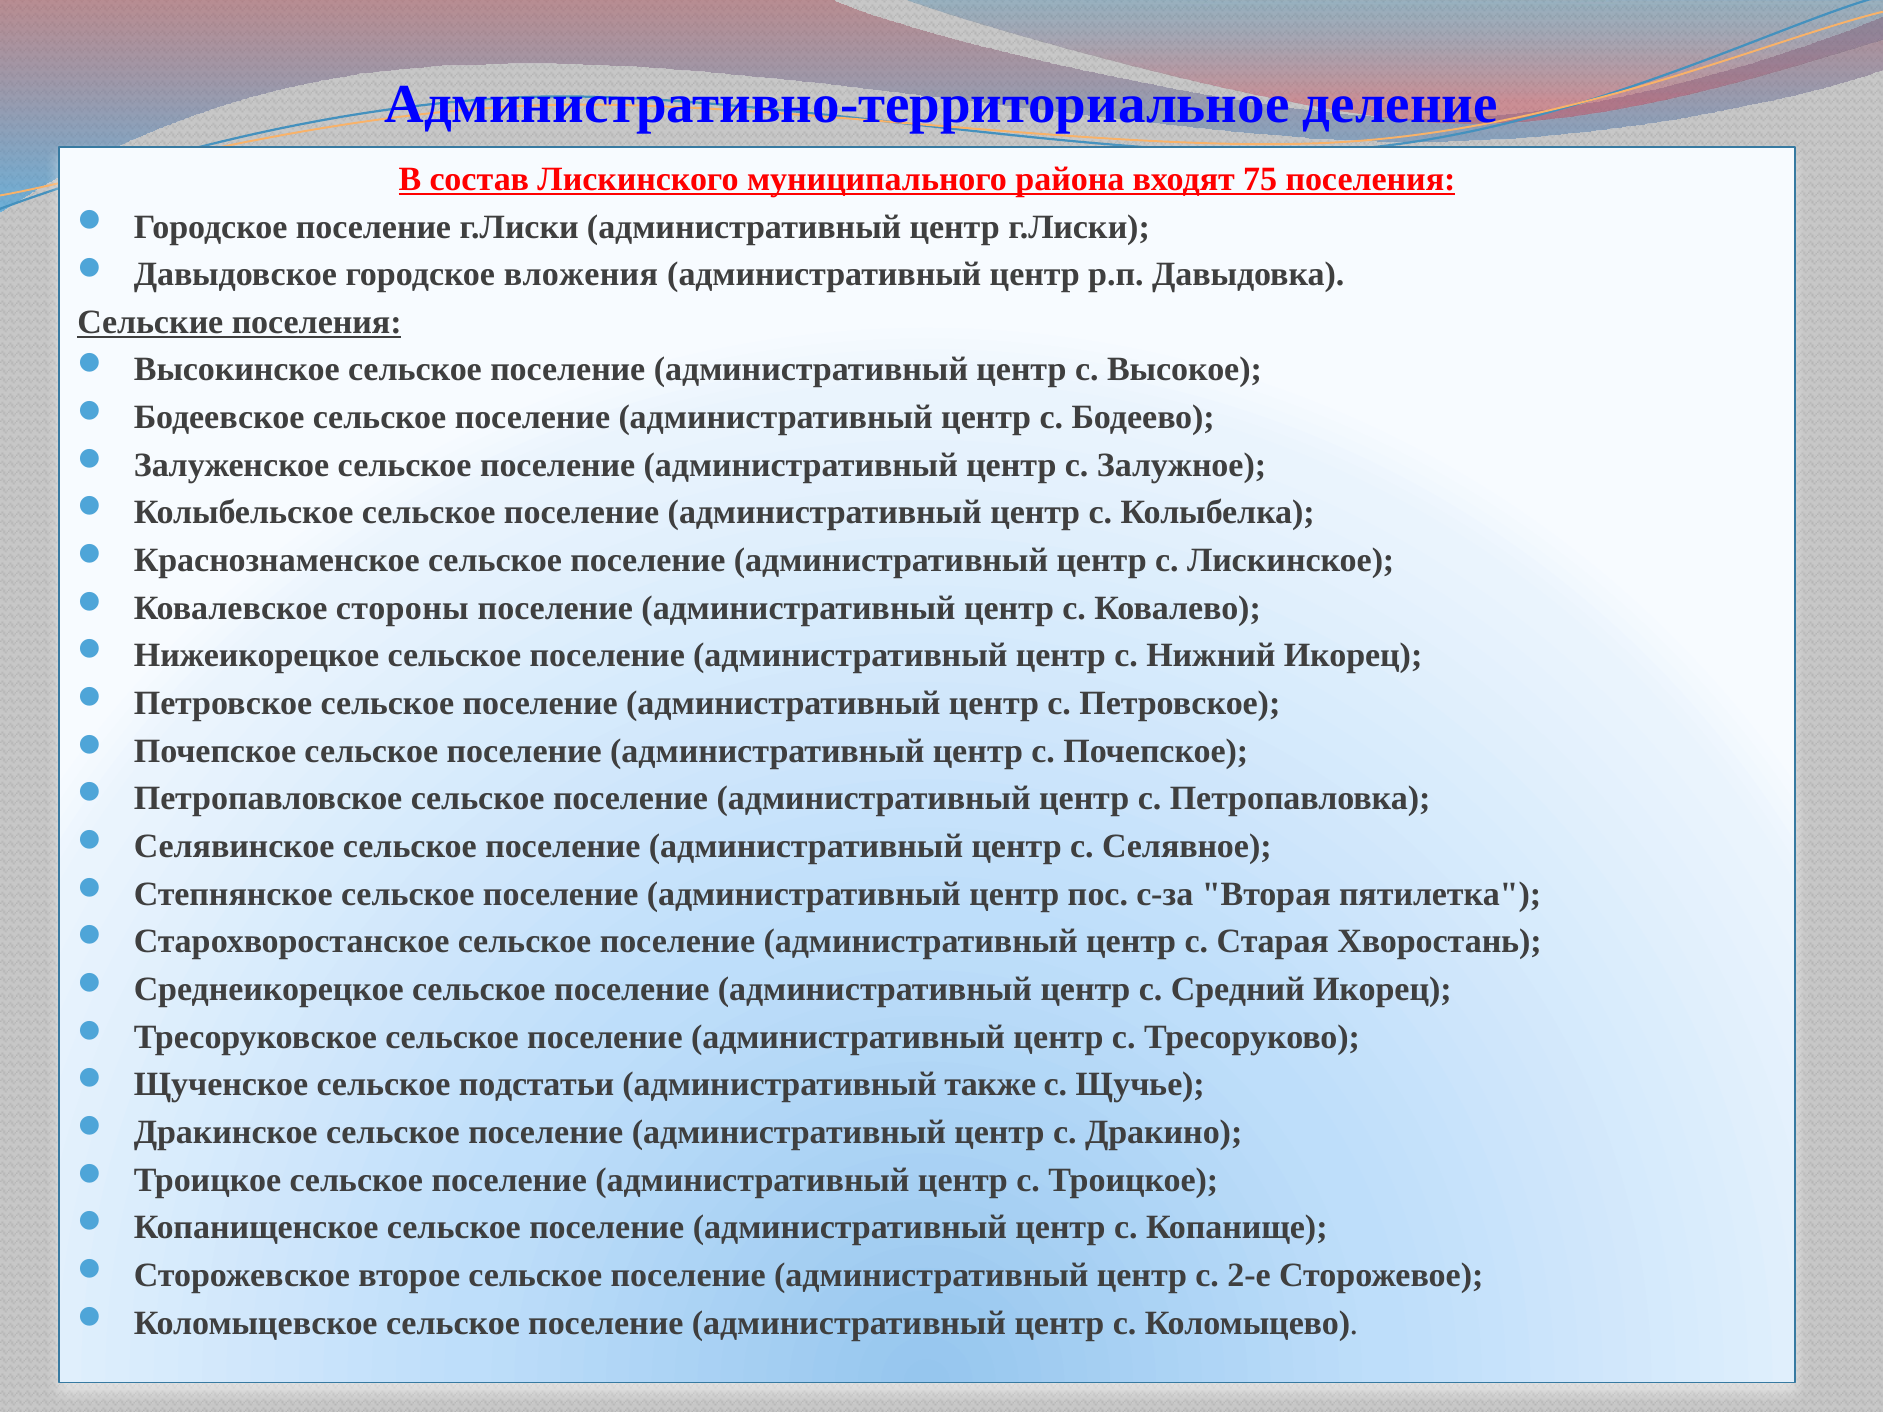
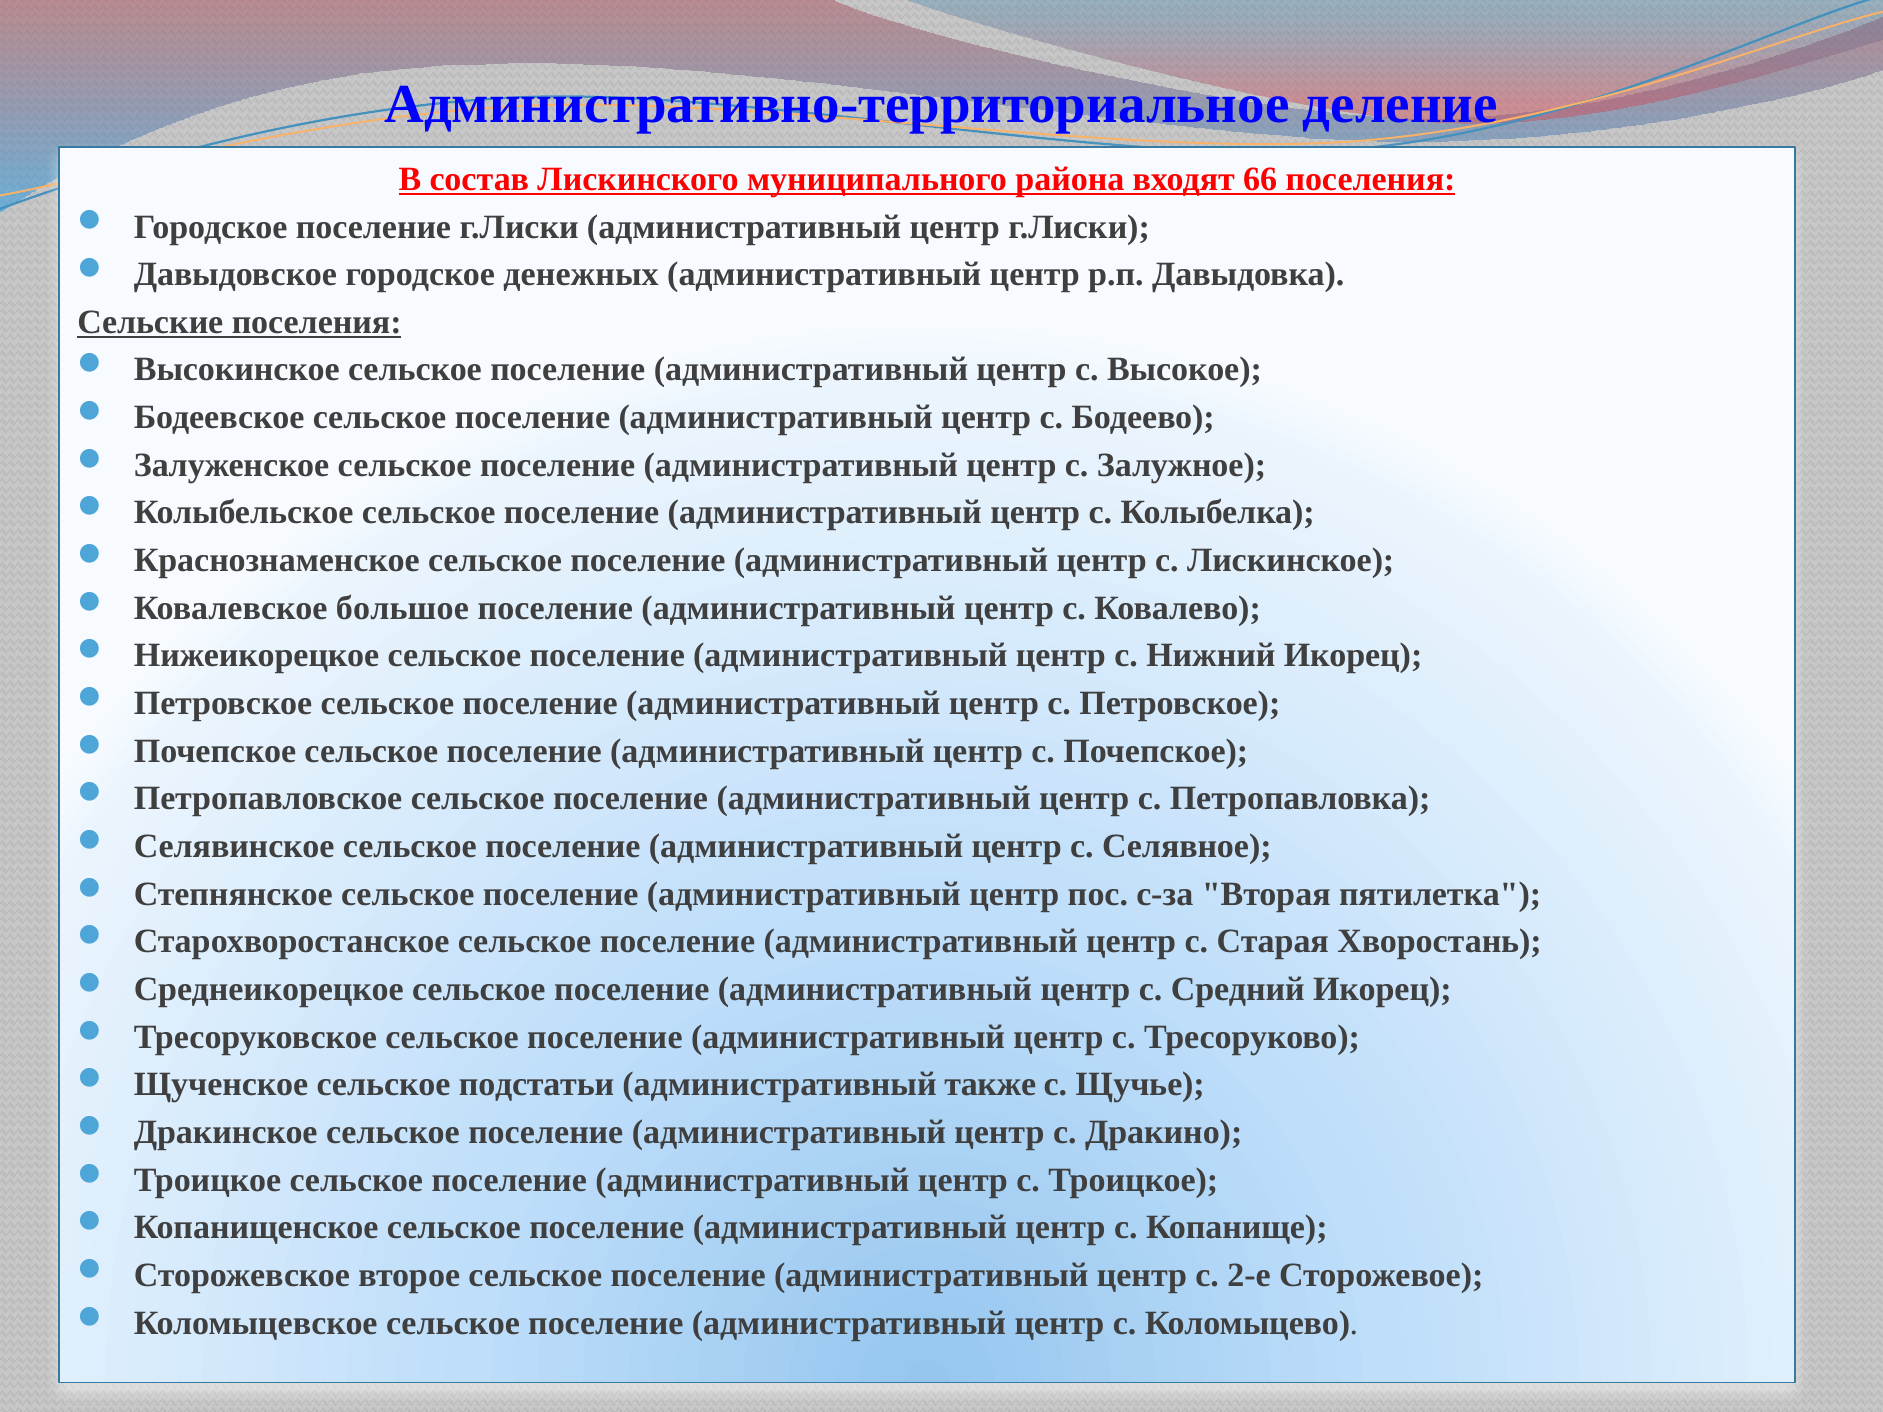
75: 75 -> 66
вложения: вложения -> денежных
стороны: стороны -> большое
